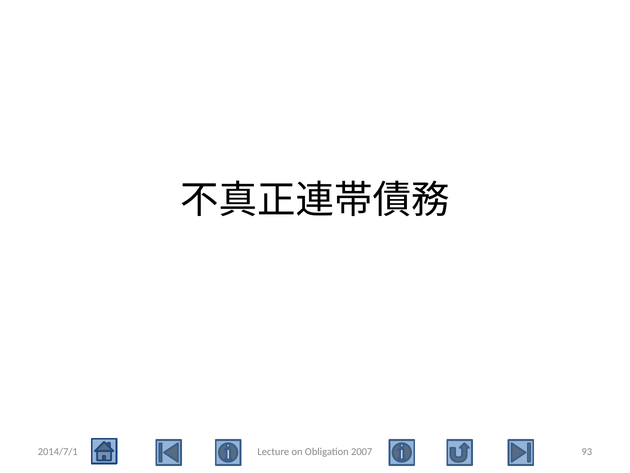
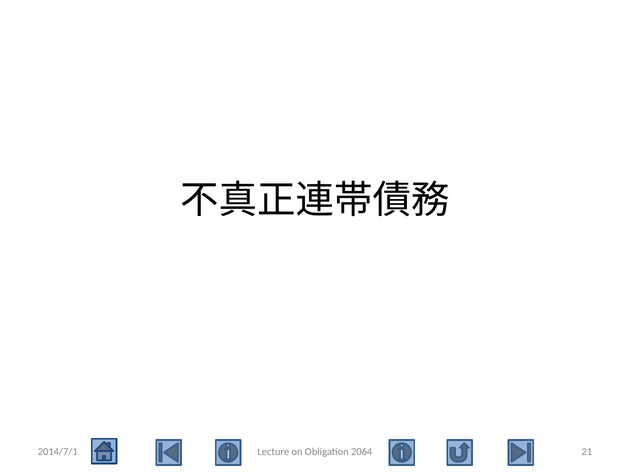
2007: 2007 -> 2064
93: 93 -> 21
